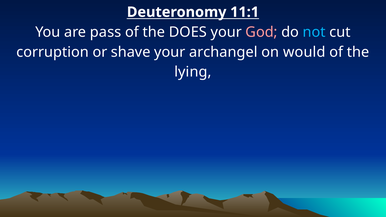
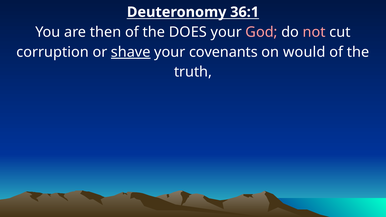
11:1: 11:1 -> 36:1
pass: pass -> then
not colour: light blue -> pink
shave underline: none -> present
archangel: archangel -> covenants
lying: lying -> truth
